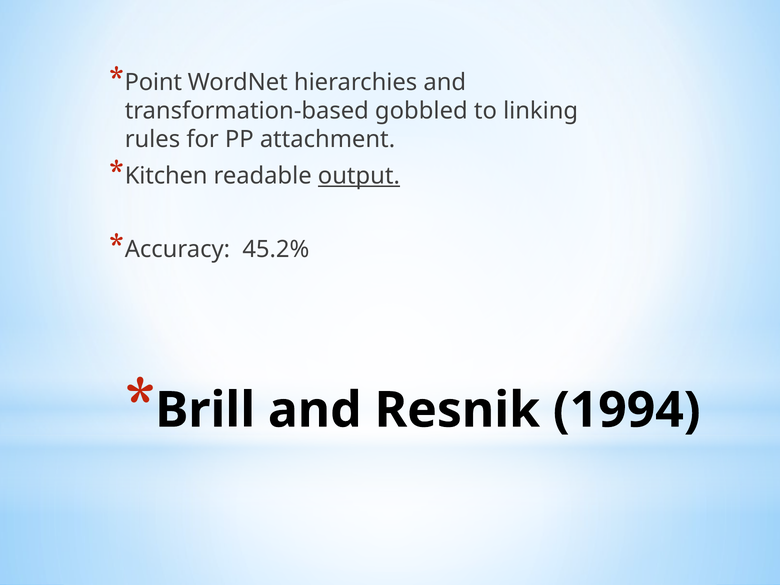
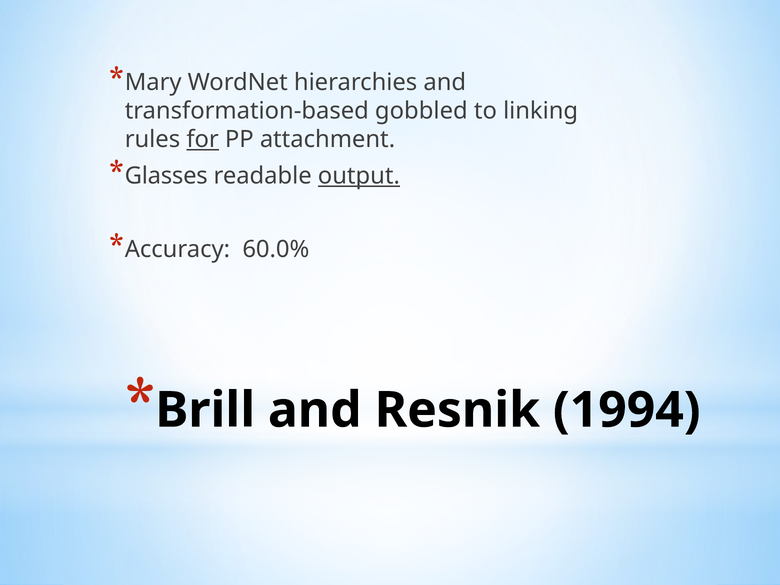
Point: Point -> Mary
for underline: none -> present
Kitchen: Kitchen -> Glasses
45.2%: 45.2% -> 60.0%
